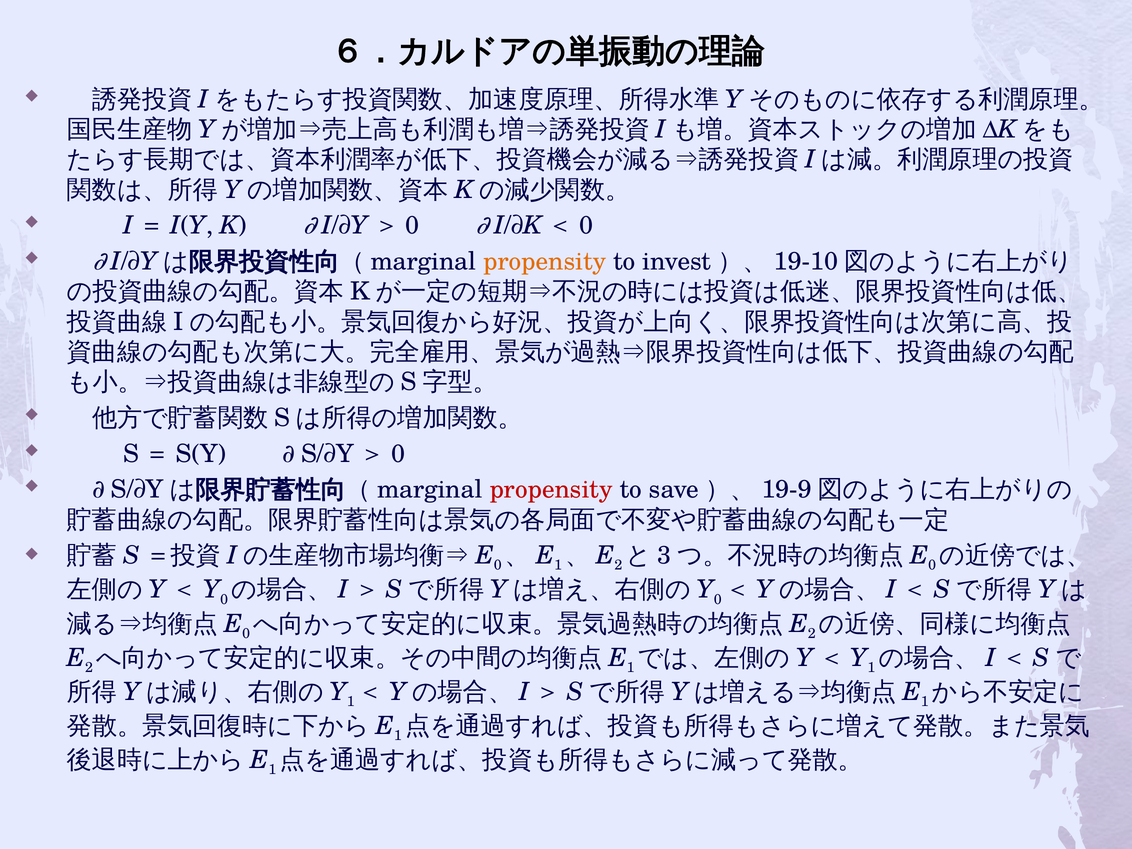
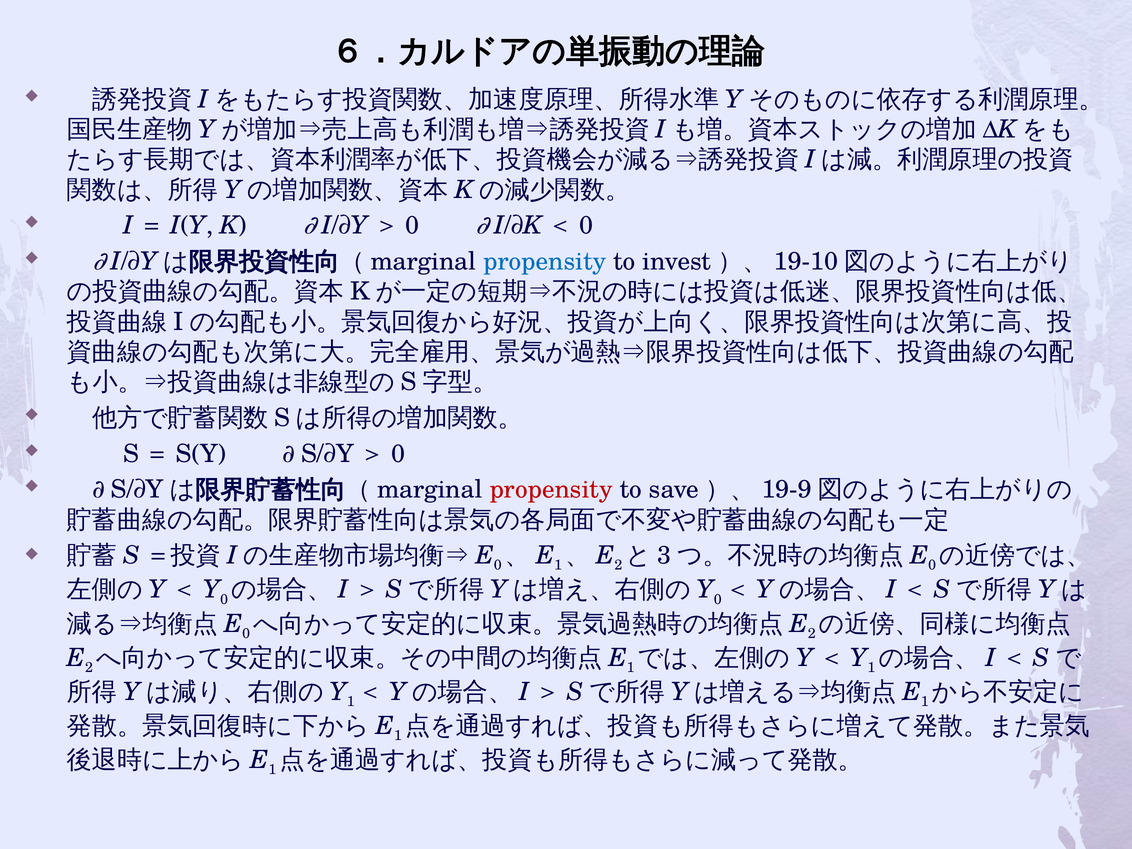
propensity at (545, 261) colour: orange -> blue
